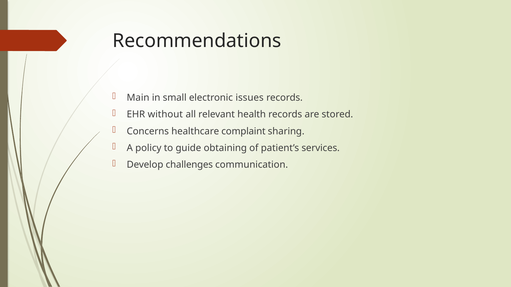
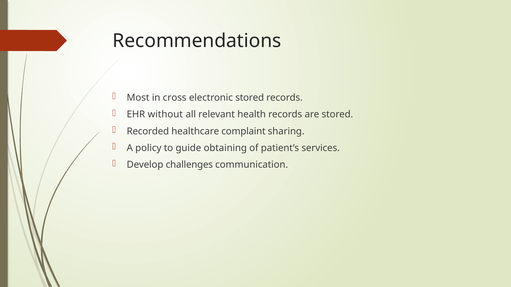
Main: Main -> Most
small: small -> cross
electronic issues: issues -> stored
Concerns: Concerns -> Recorded
